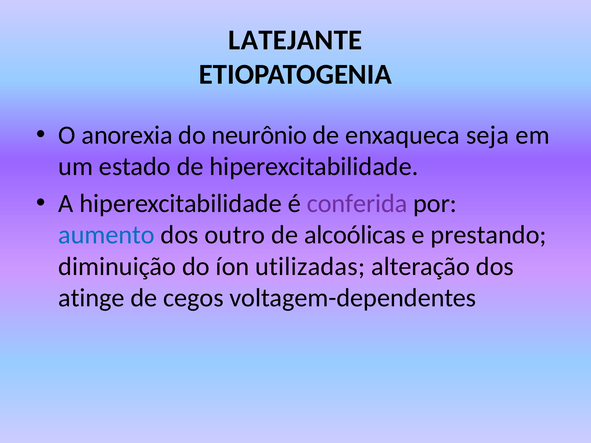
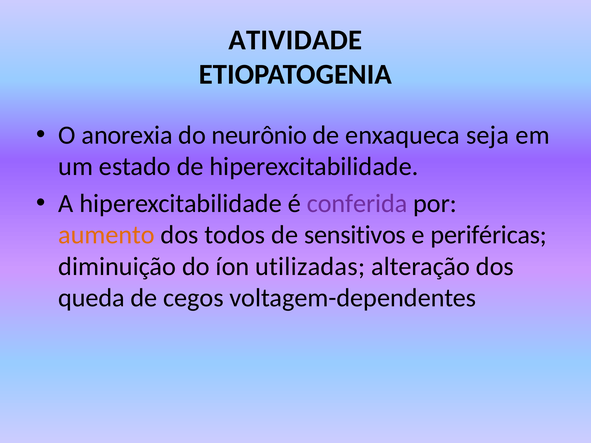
LATEJANTE: LATEJANTE -> ATIVIDADE
aumento colour: blue -> orange
outro: outro -> todos
alcoólicas: alcoólicas -> sensitivos
prestando: prestando -> periféricas
atinge: atinge -> queda
